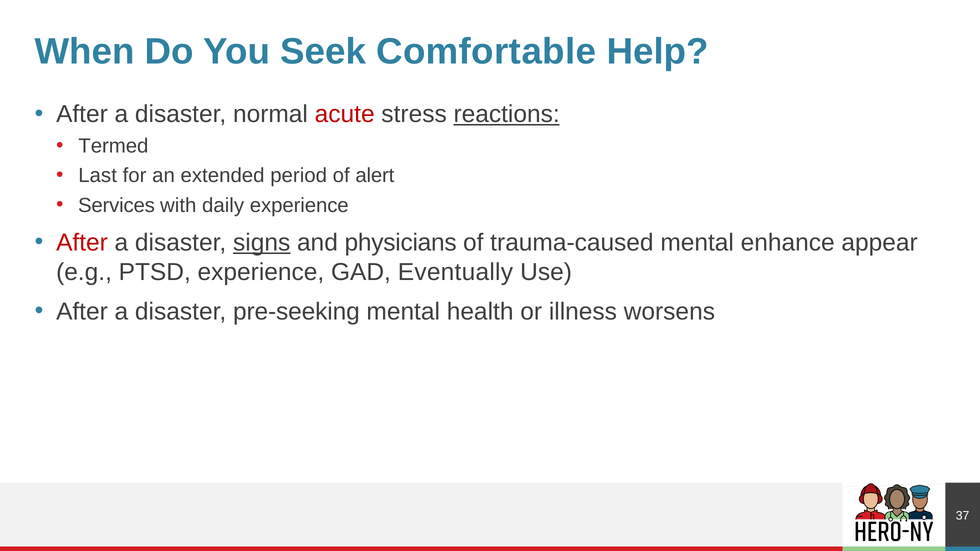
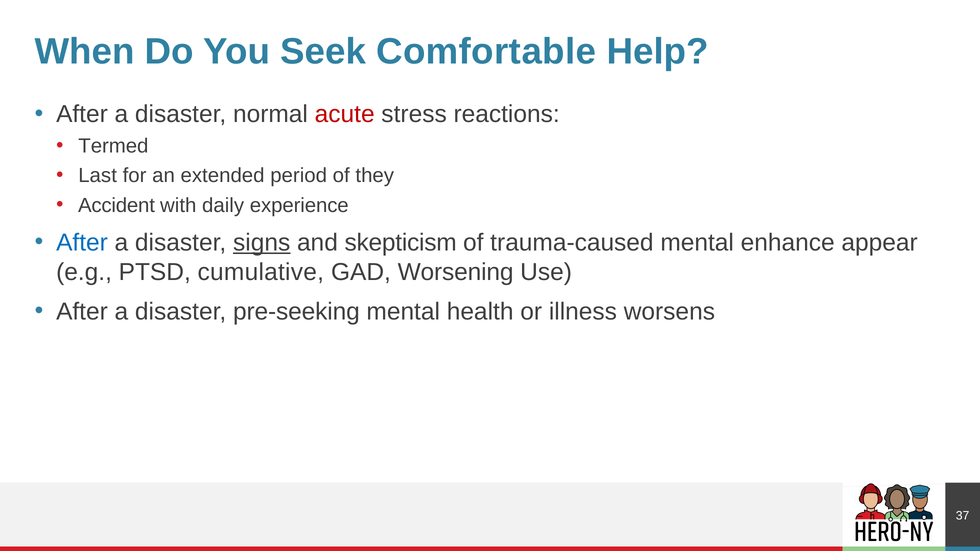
reactions underline: present -> none
alert: alert -> they
Services: Services -> Accident
After at (82, 243) colour: red -> blue
physicians: physicians -> skepticism
PTSD experience: experience -> cumulative
Eventually: Eventually -> Worsening
